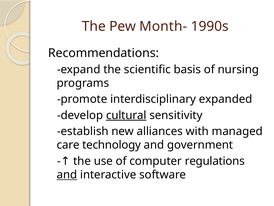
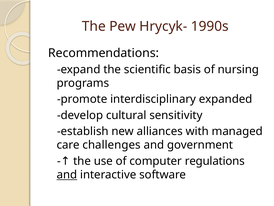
Month-: Month- -> Hrycyk-
cultural underline: present -> none
technology: technology -> challenges
